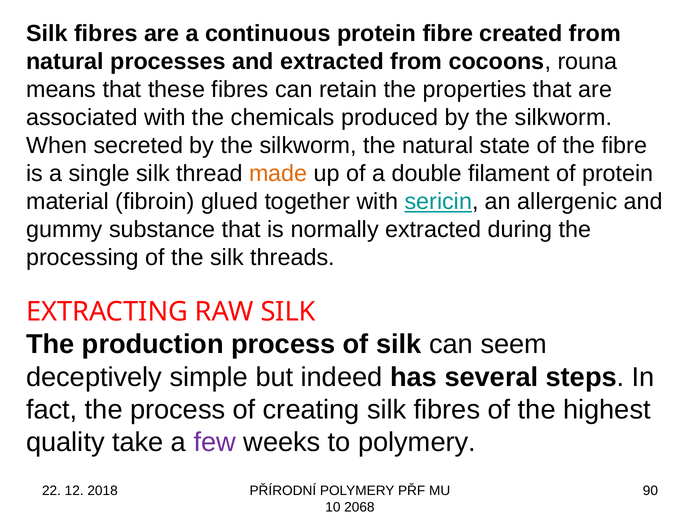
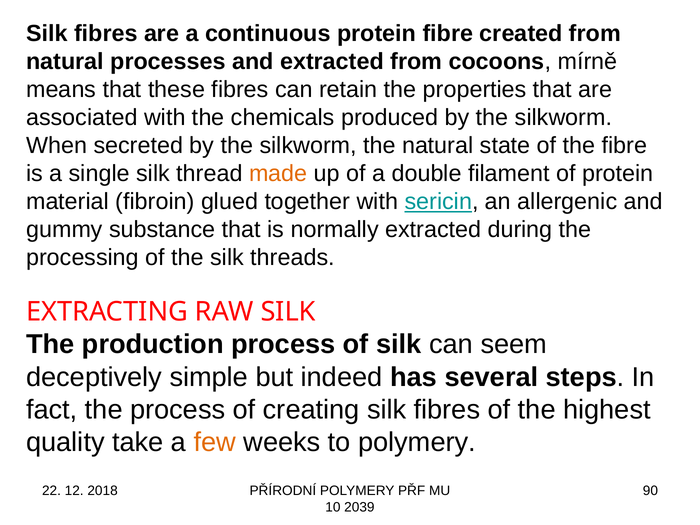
rouna: rouna -> mírně
few colour: purple -> orange
2068: 2068 -> 2039
